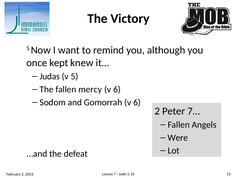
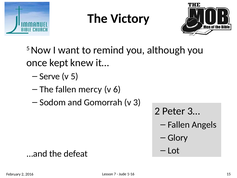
Judas: Judas -> Serve
Gomorrah v 6: 6 -> 3
7…: 7… -> 3…
Were: Were -> Glory
